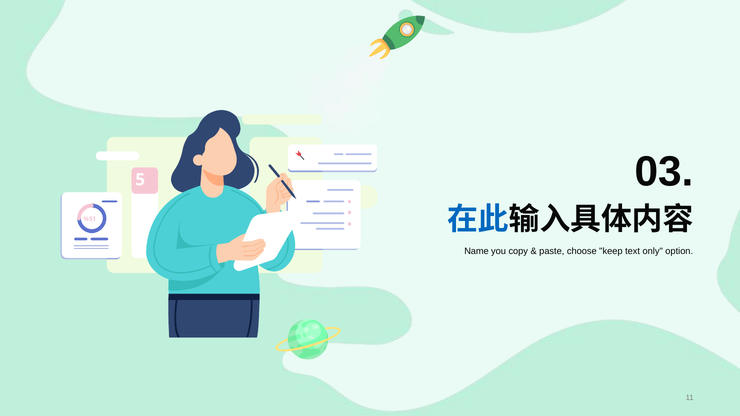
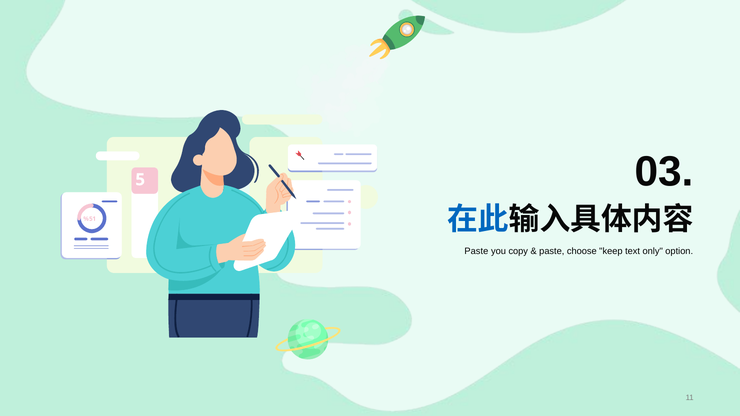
Name at (476, 251): Name -> Paste
